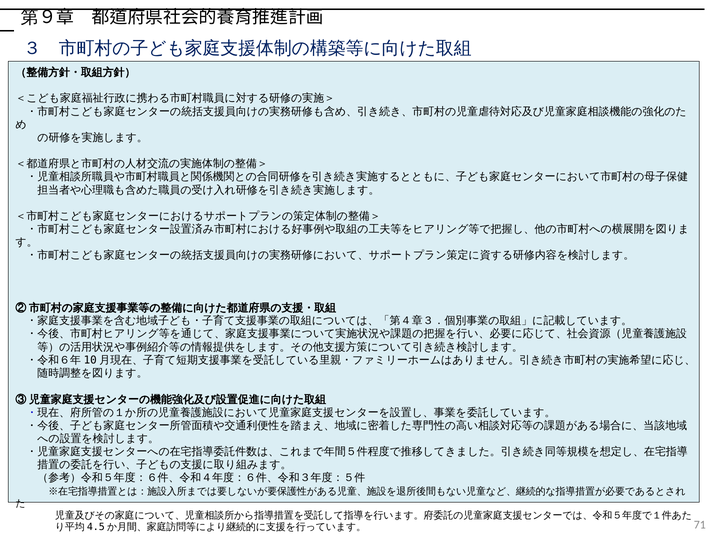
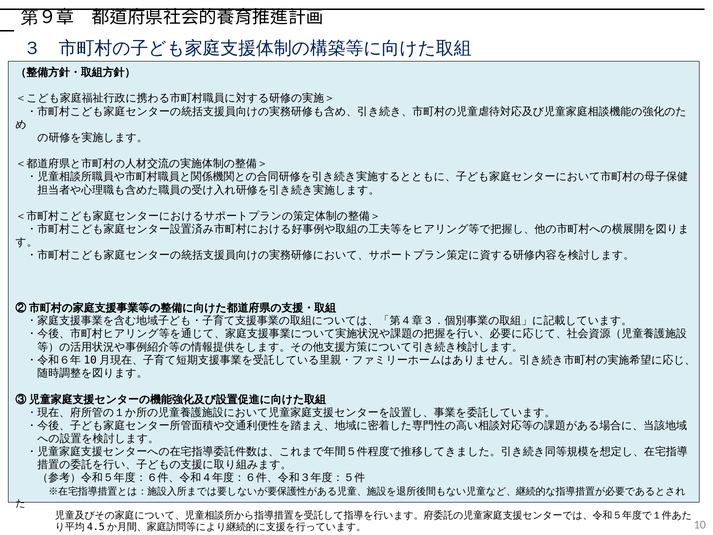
71: 71 -> 10
